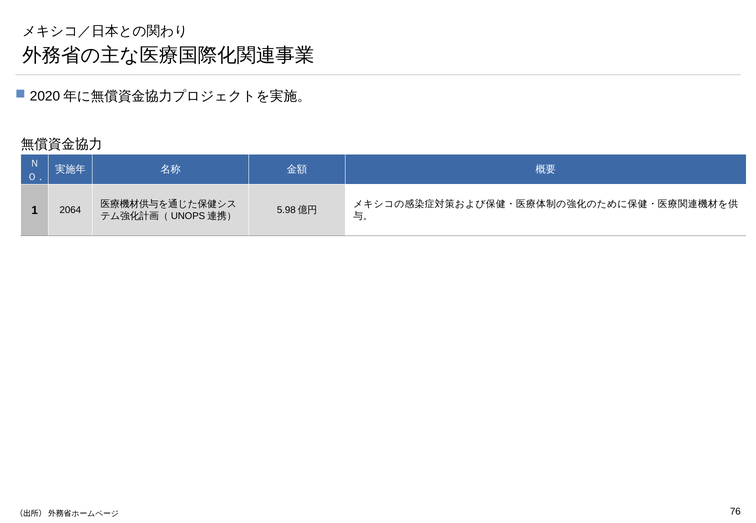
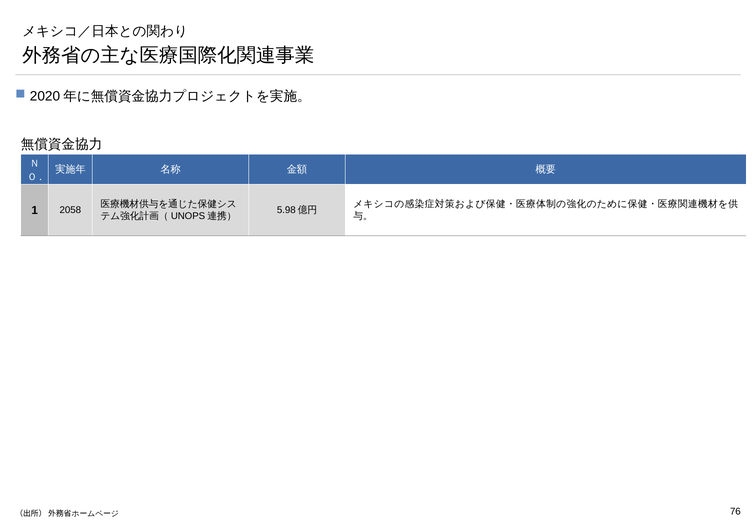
2064: 2064 -> 2058
